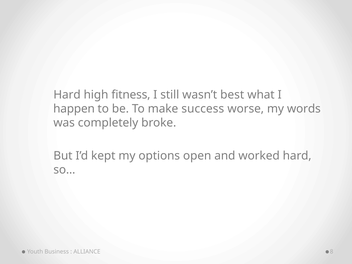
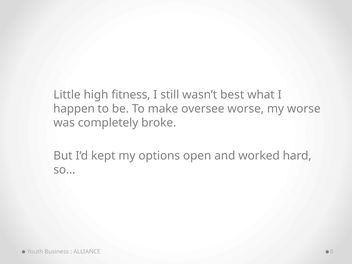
Hard at (67, 95): Hard -> Little
success: success -> oversee
my words: words -> worse
